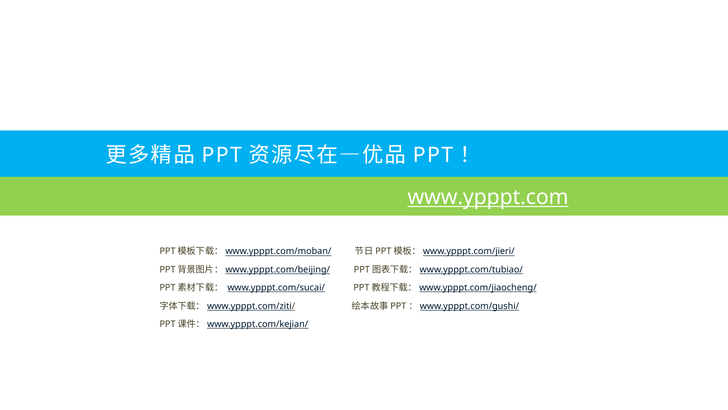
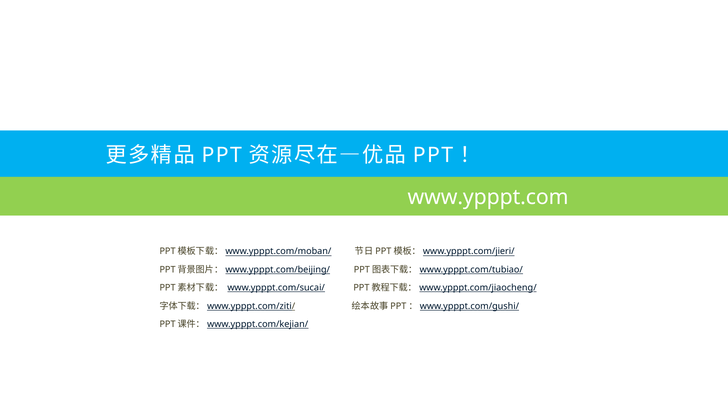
www.ypppt.com underline: present -> none
